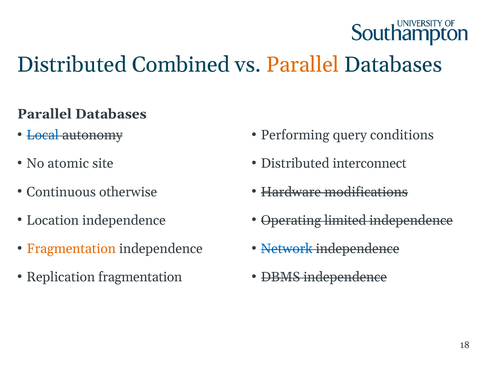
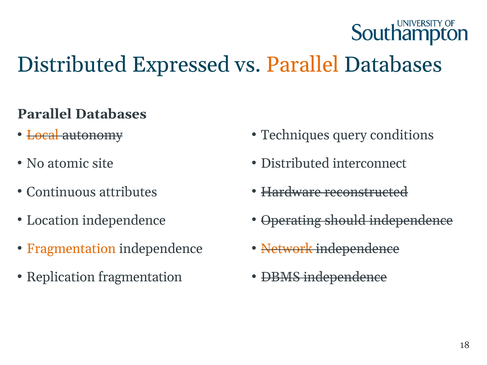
Combined: Combined -> Expressed
Local colour: blue -> orange
Performing: Performing -> Techniques
otherwise: otherwise -> attributes
modifications: modifications -> reconstructed
limited: limited -> should
Network colour: blue -> orange
